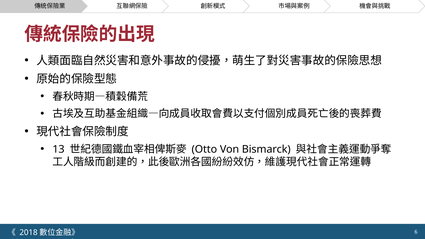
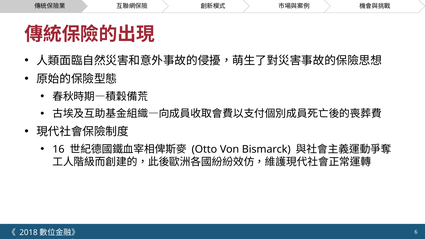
13: 13 -> 16
